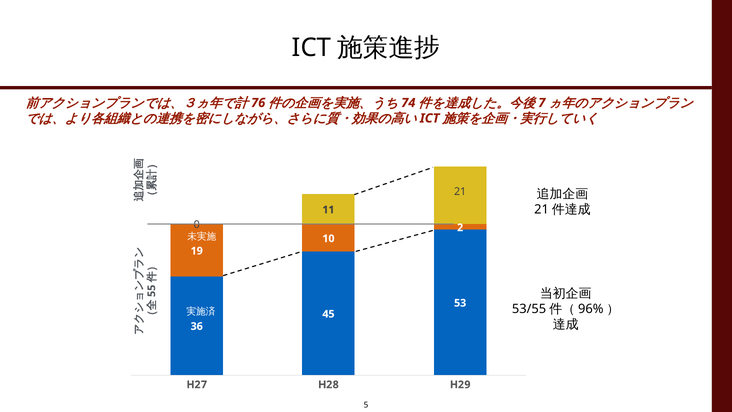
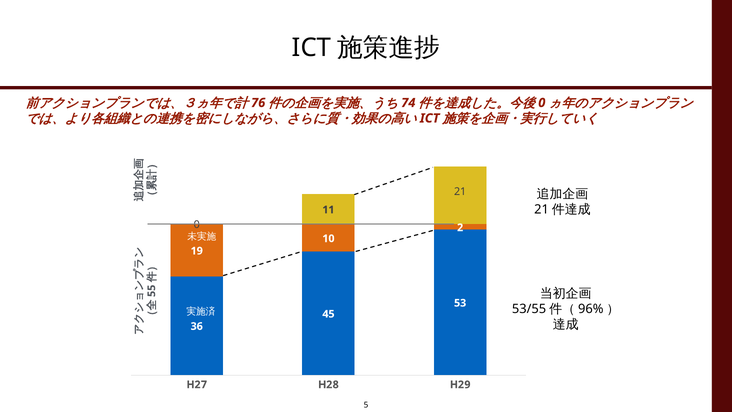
7 at (542, 103): 7 -> 0
